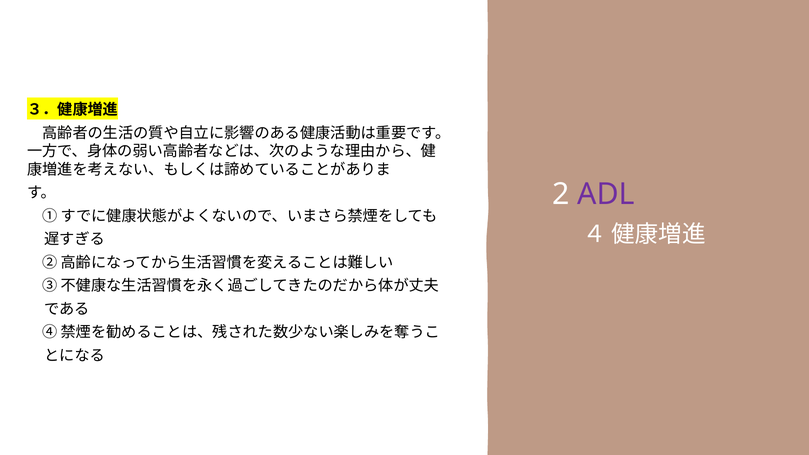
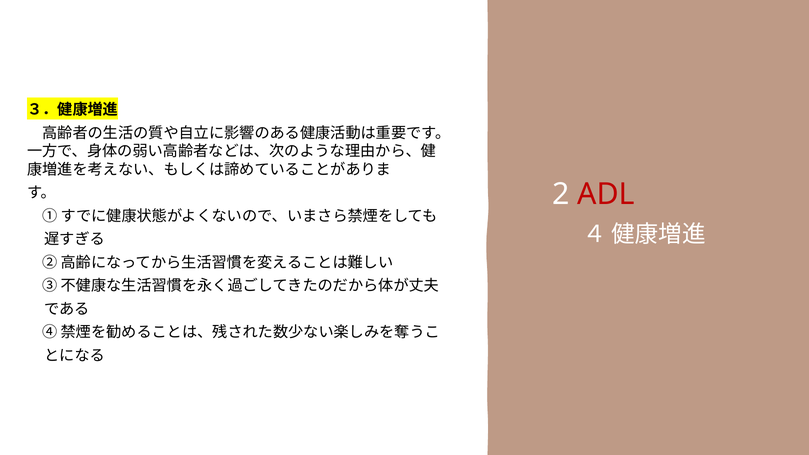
ADL colour: purple -> red
